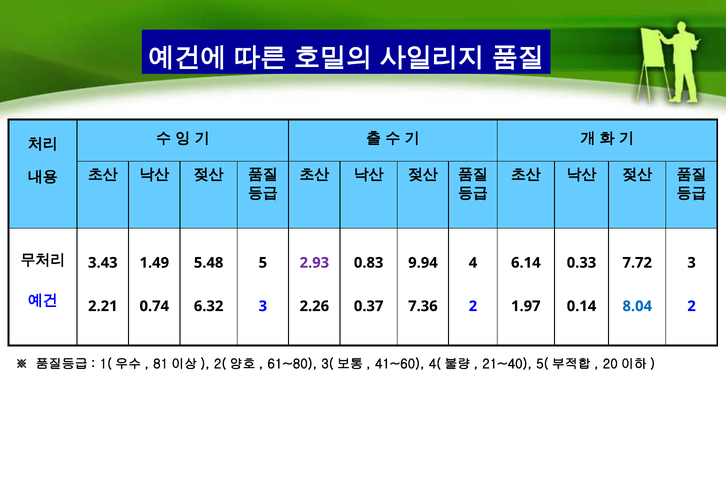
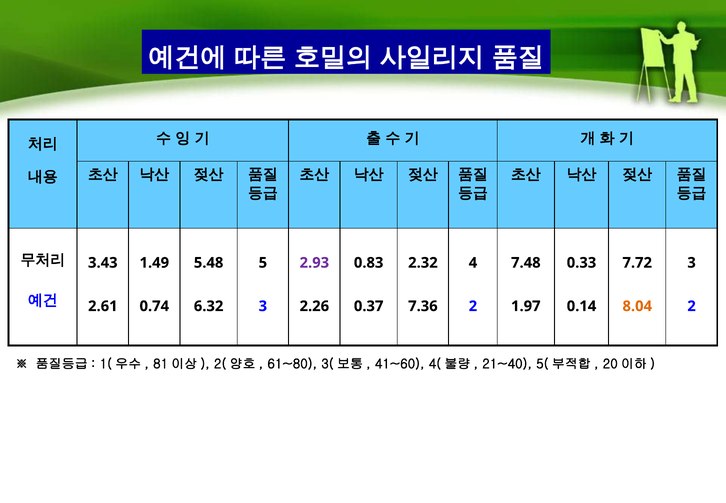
9.94: 9.94 -> 2.32
6.14: 6.14 -> 7.48
2.21: 2.21 -> 2.61
8.04 colour: blue -> orange
